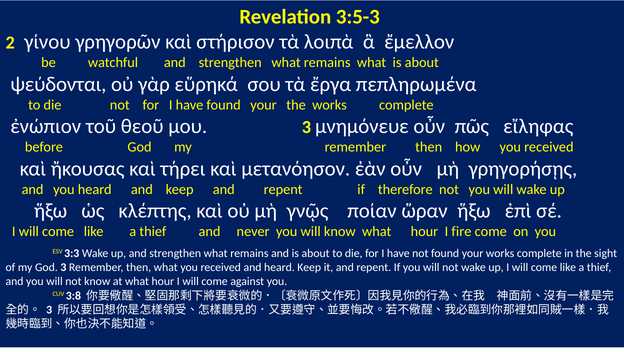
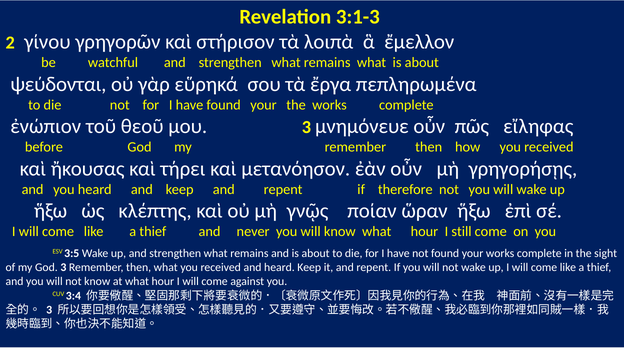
3:5-3: 3:5-3 -> 3:1-3
fire: fire -> still
3:3: 3:3 -> 3:5
3:8: 3:8 -> 3:4
